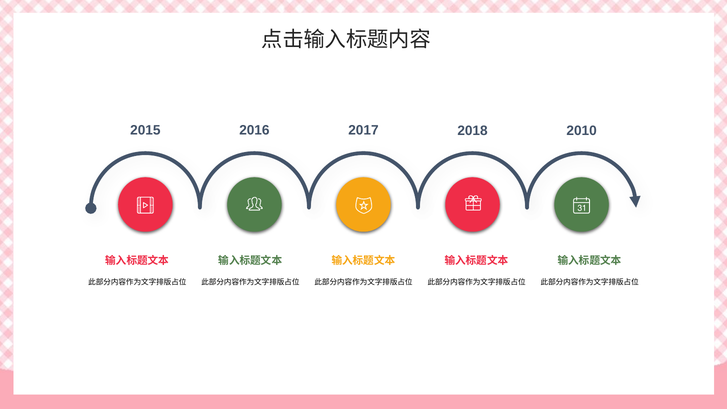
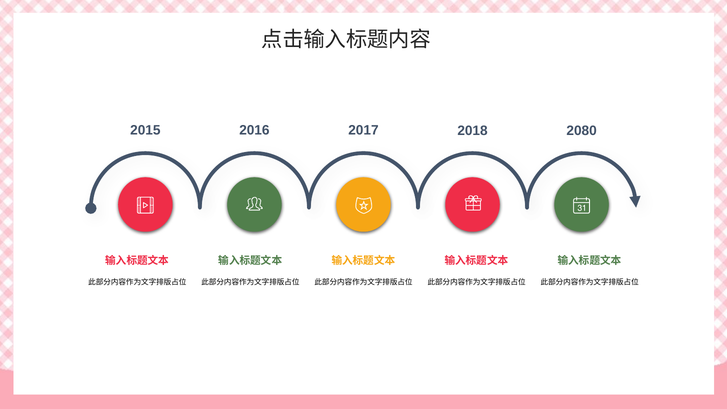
2010: 2010 -> 2080
